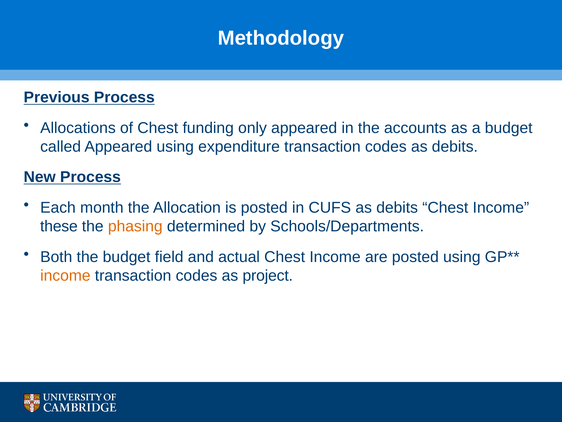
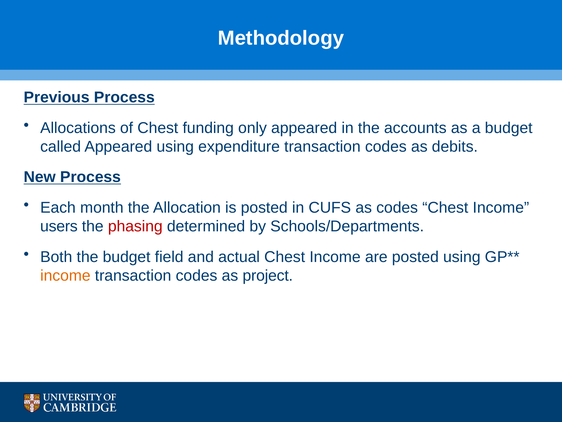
CUFS as debits: debits -> codes
these: these -> users
phasing colour: orange -> red
